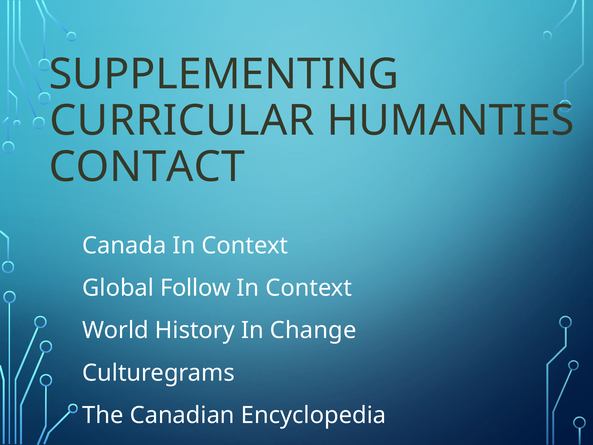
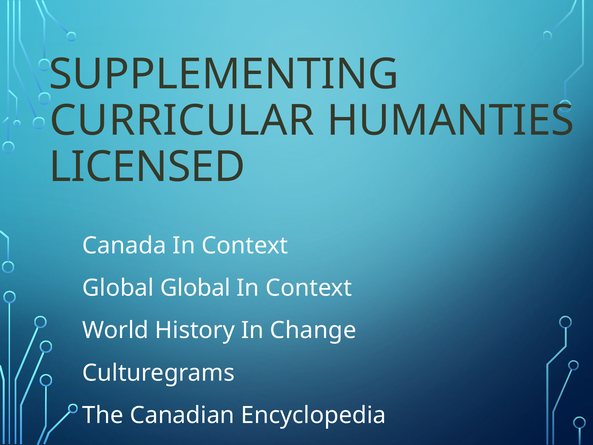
CONTACT: CONTACT -> LICENSED
Global Follow: Follow -> Global
